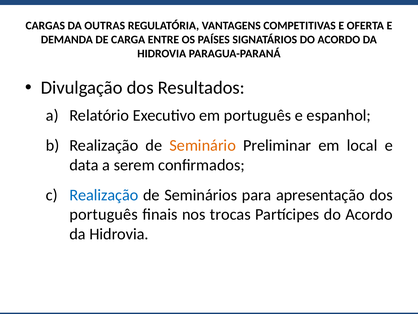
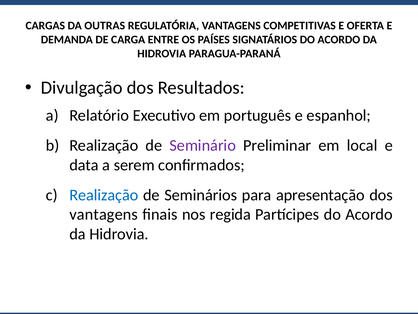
Seminário colour: orange -> purple
português at (104, 214): português -> vantagens
trocas: trocas -> regida
